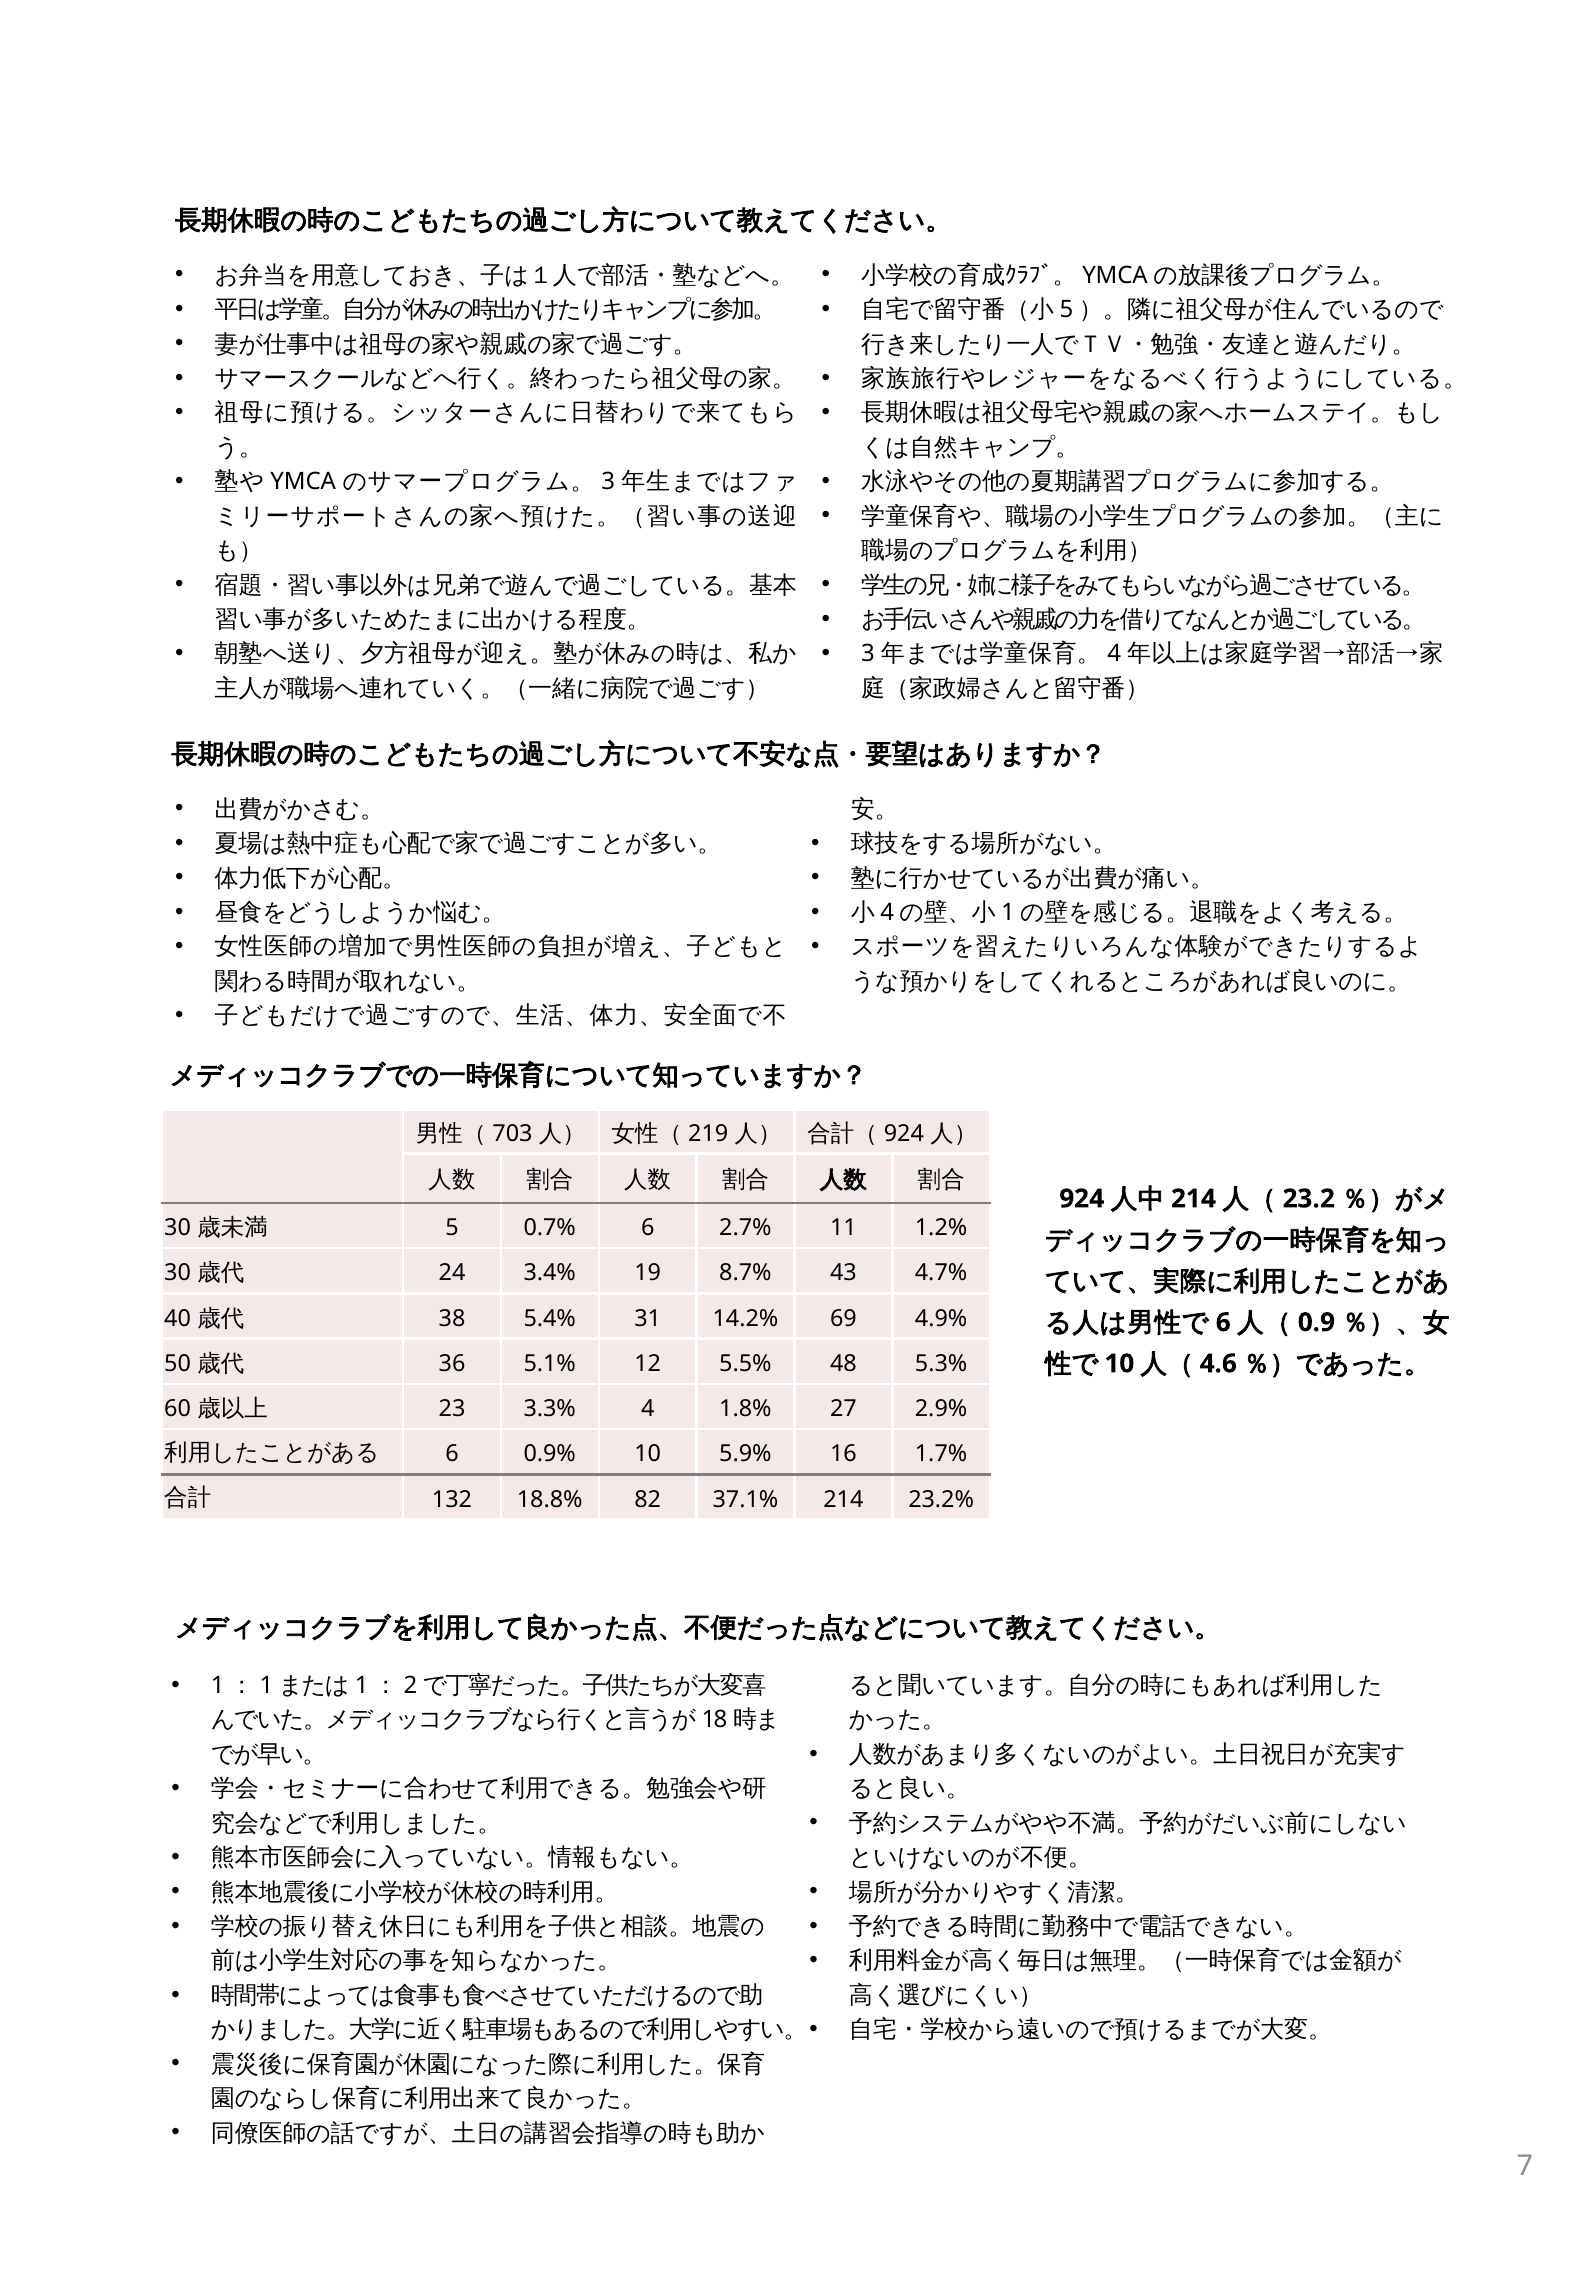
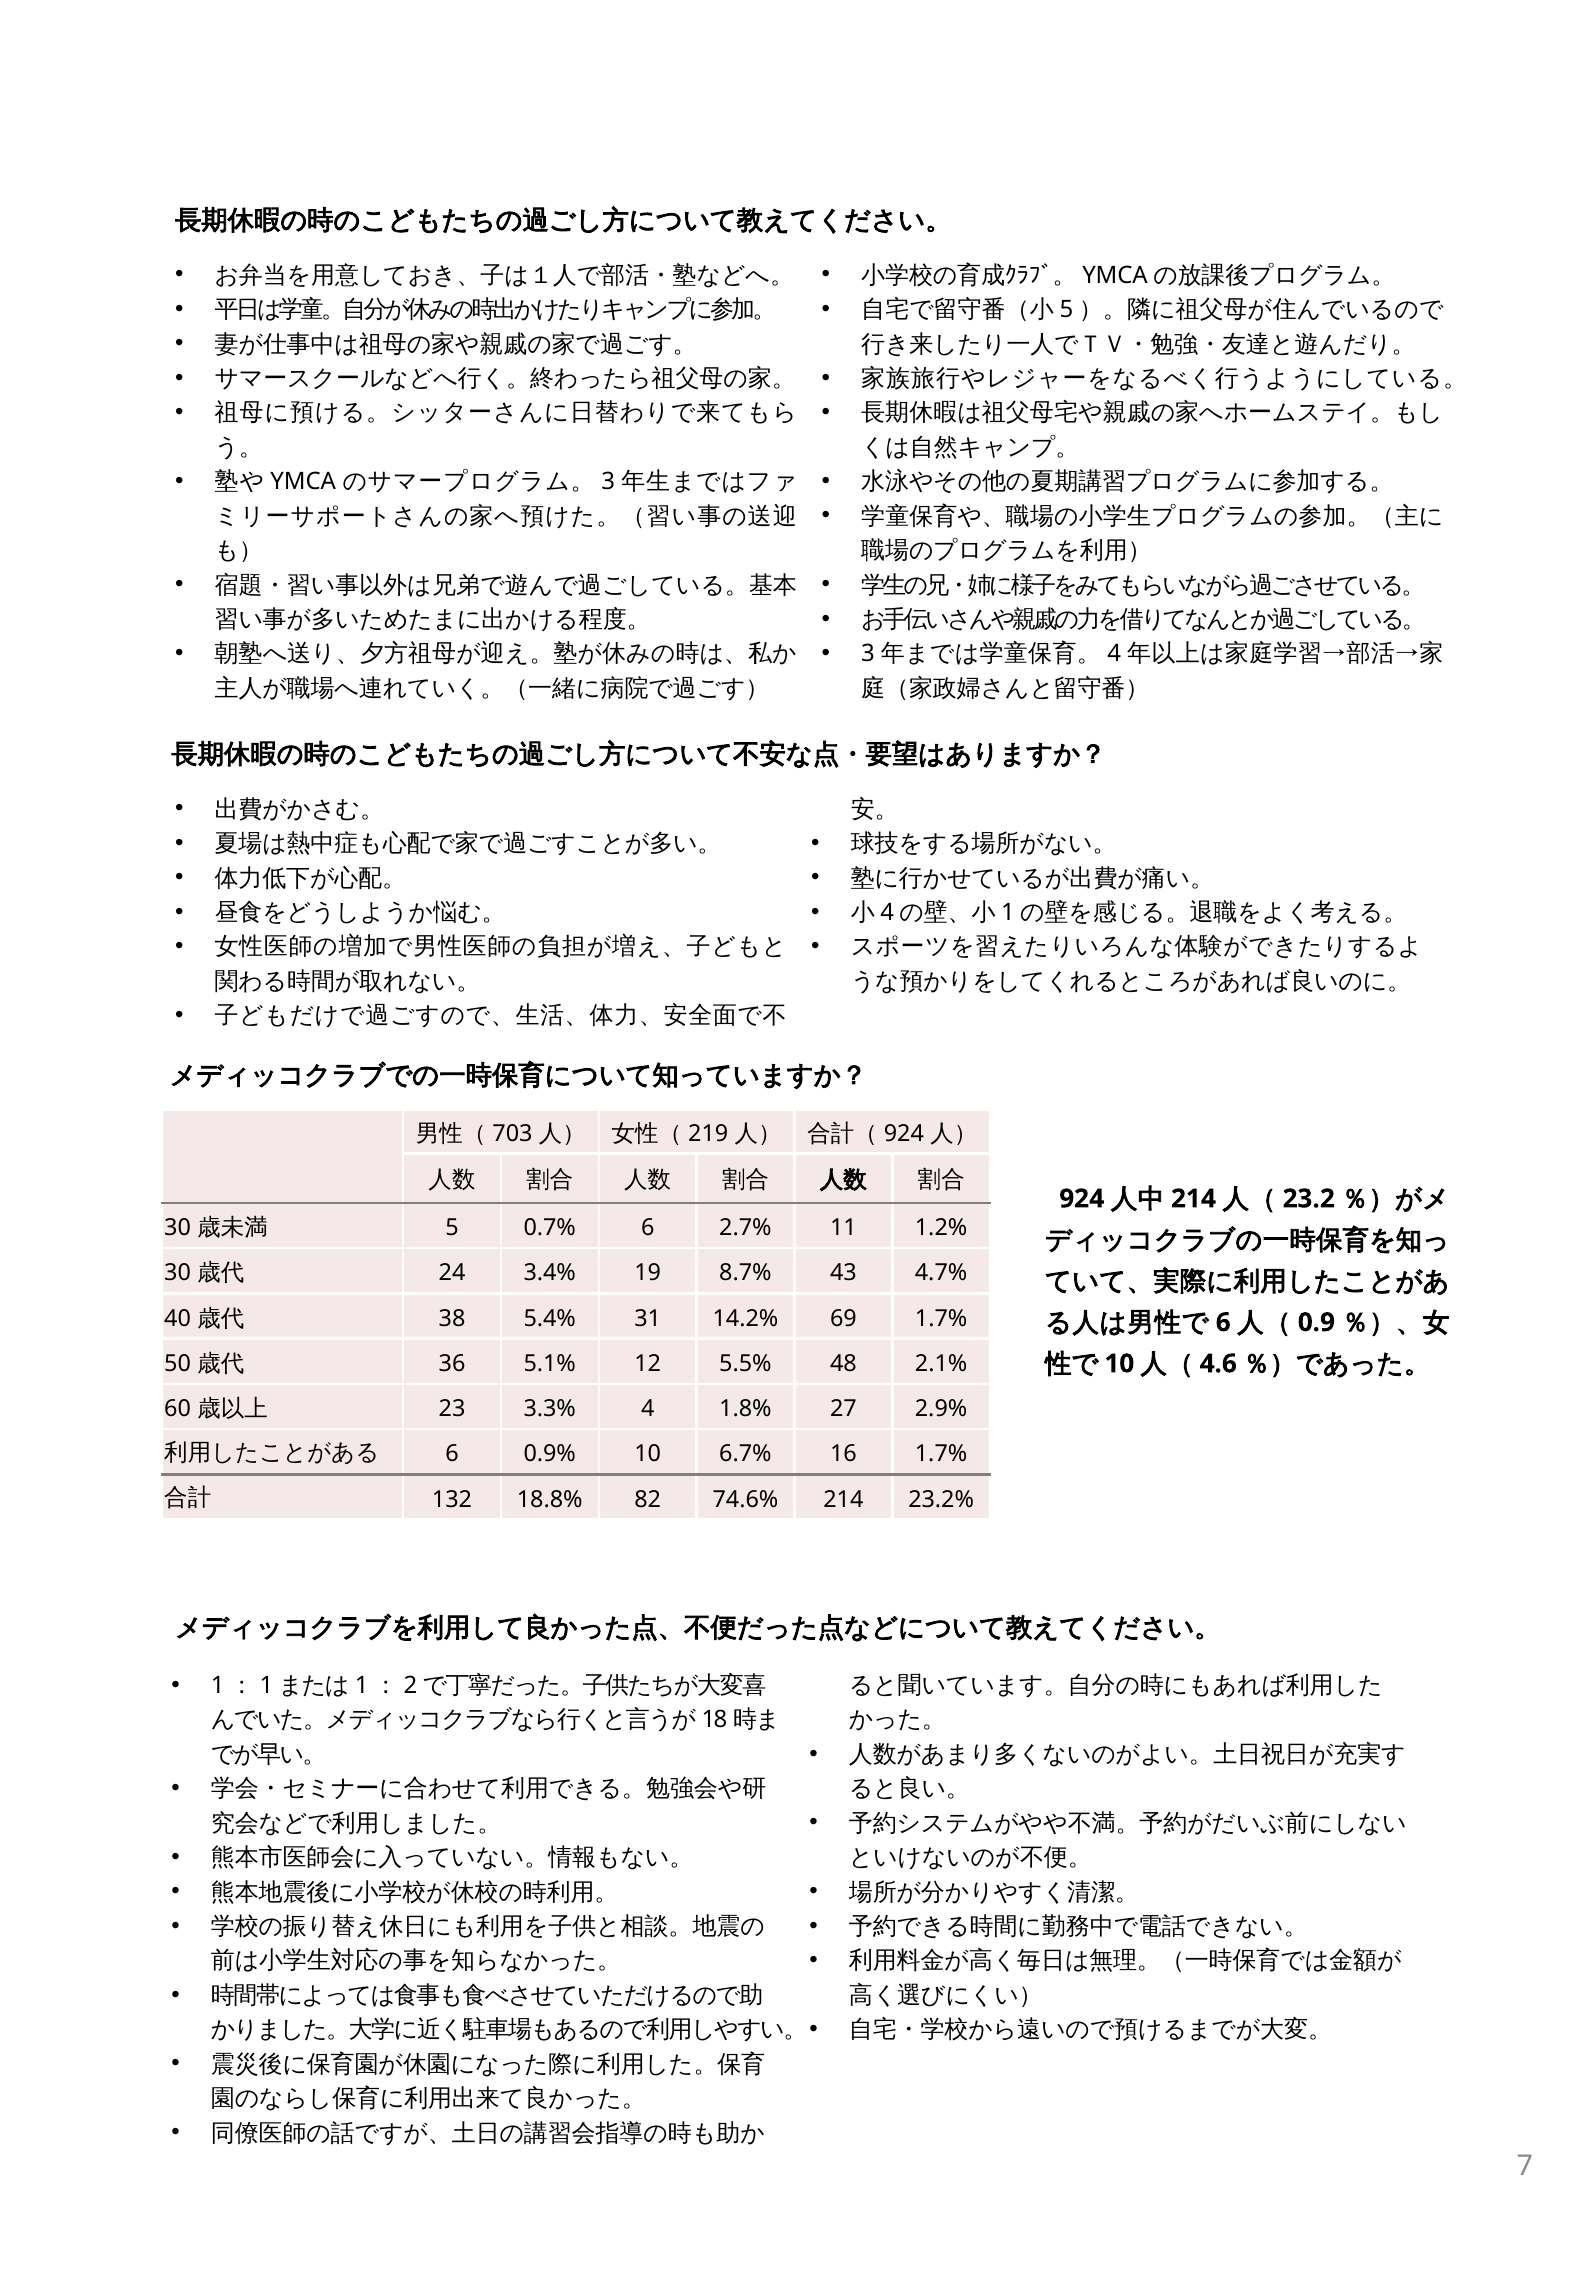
69 4.9%: 4.9% -> 1.7%
5.3%: 5.3% -> 2.1%
5.9%: 5.9% -> 6.7%
37.1%: 37.1% -> 74.6%
